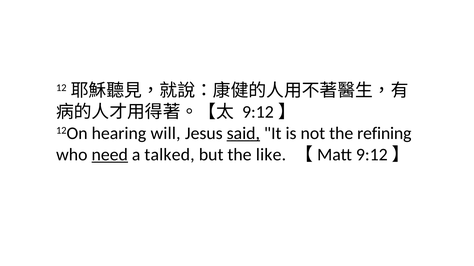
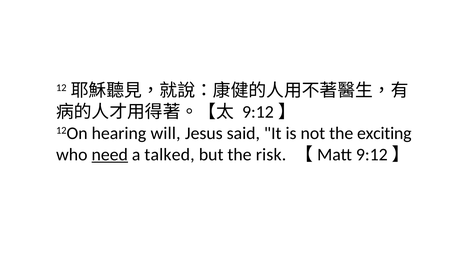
said underline: present -> none
refining: refining -> exciting
like: like -> risk
